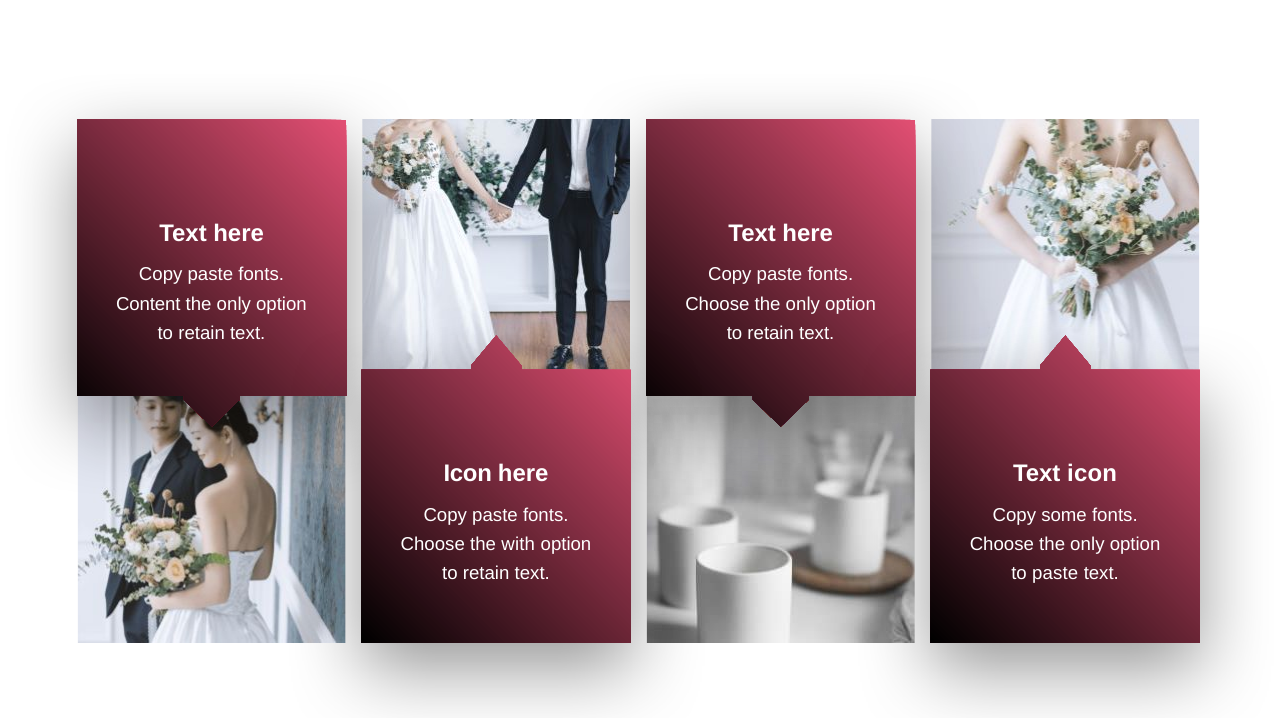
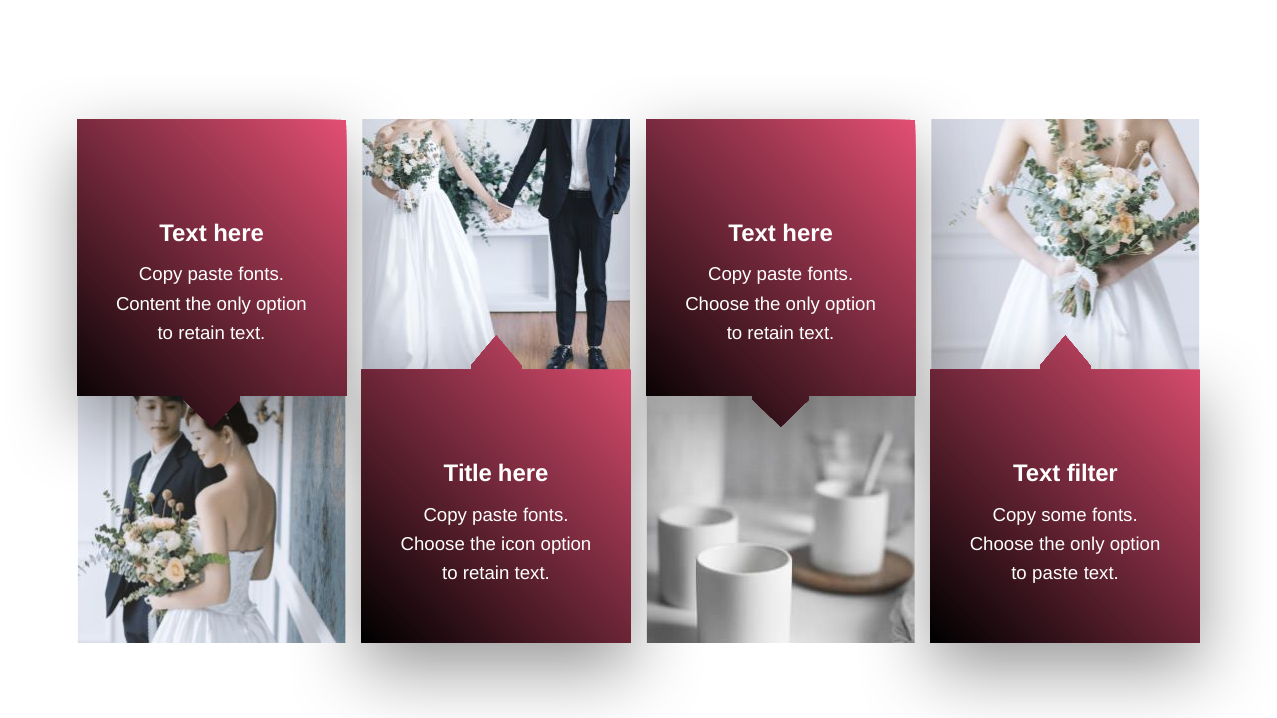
Icon at (468, 474): Icon -> Title
icon at (1092, 474): icon -> filter
with: with -> icon
